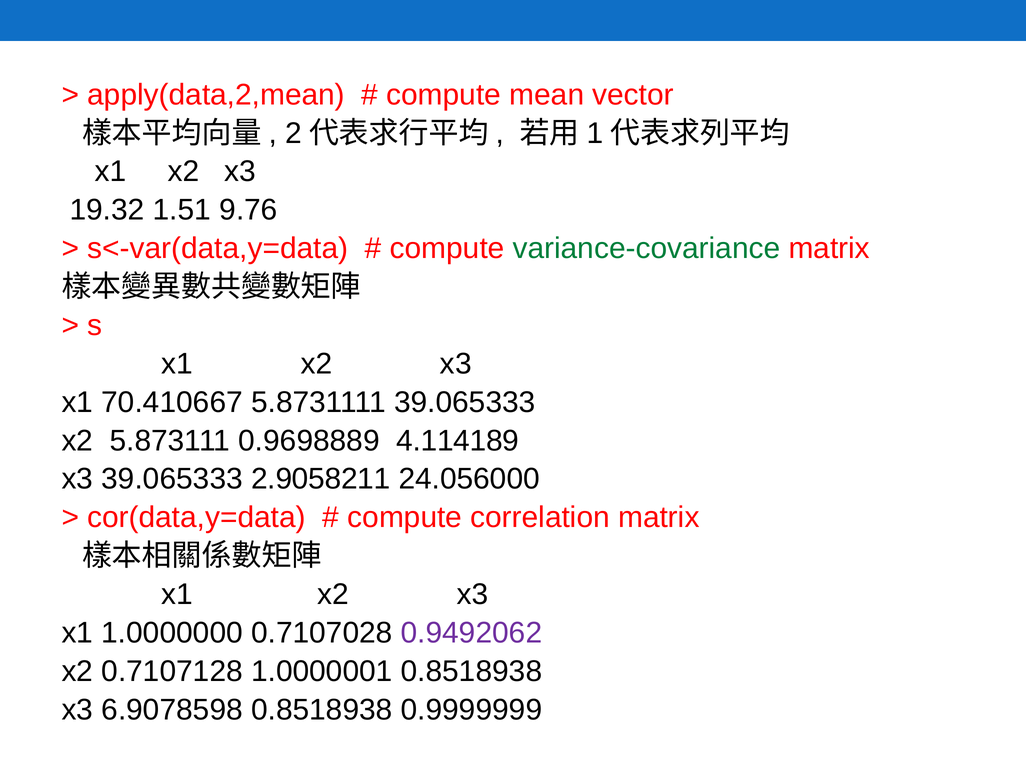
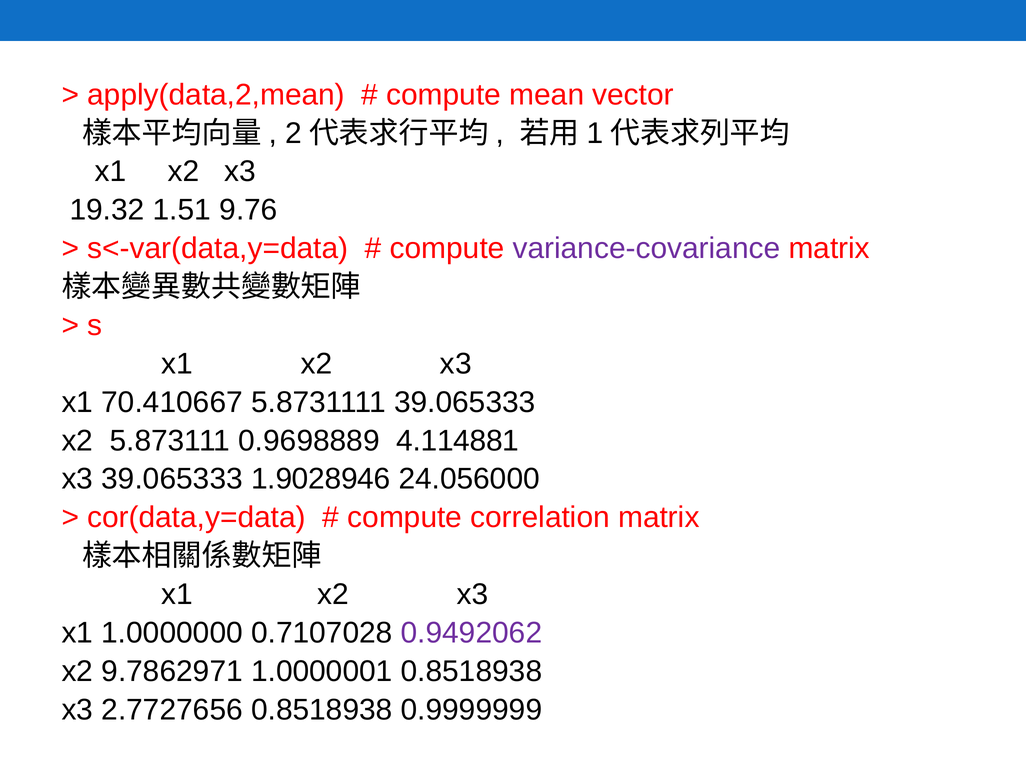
variance-covariance colour: green -> purple
4.114189: 4.114189 -> 4.114881
2.9058211: 2.9058211 -> 1.9028946
0.7107128: 0.7107128 -> 9.7862971
6.9078598: 6.9078598 -> 2.7727656
